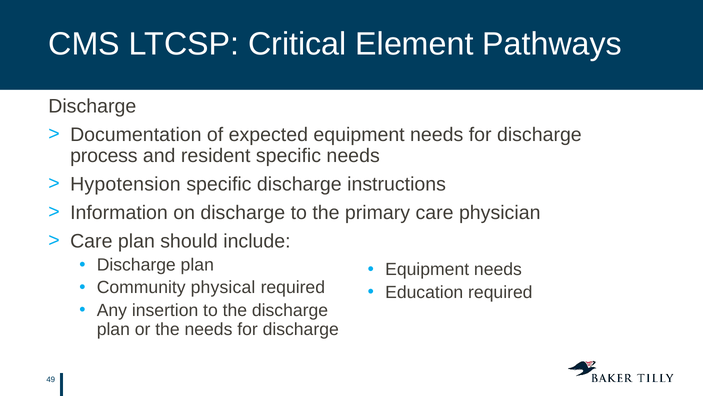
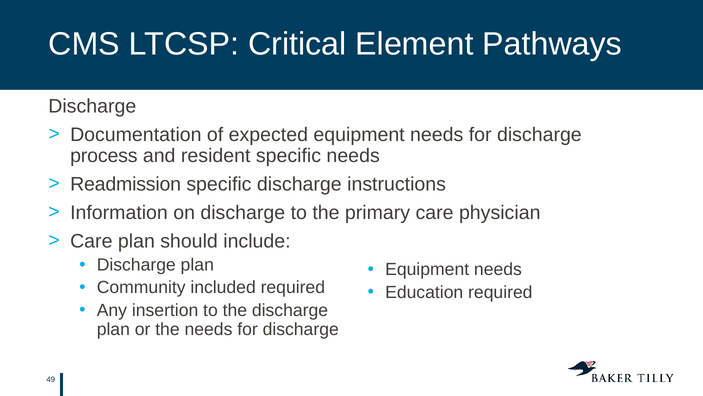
Hypotension: Hypotension -> Readmission
physical: physical -> included
